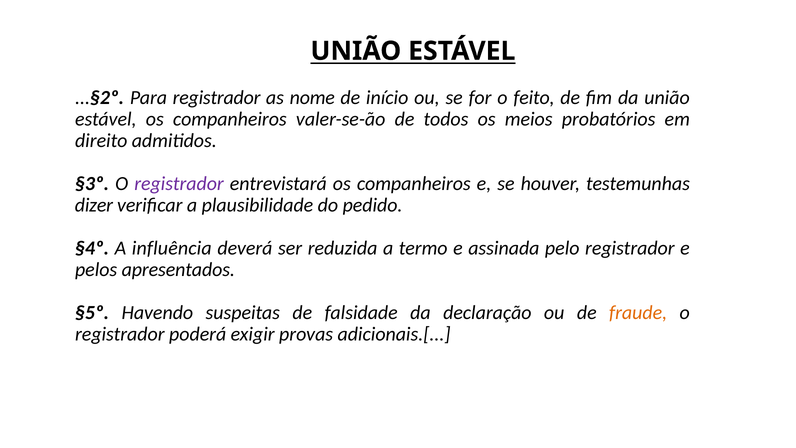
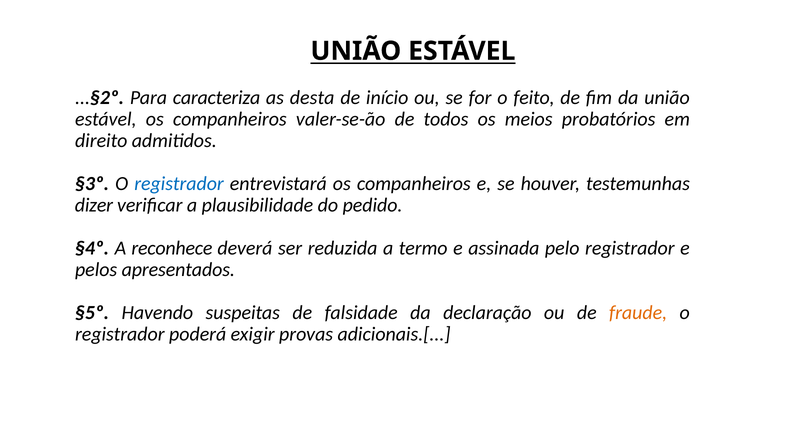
Para registrador: registrador -> caracteriza
nome: nome -> desta
registrador at (179, 184) colour: purple -> blue
influência: influência -> reconhece
